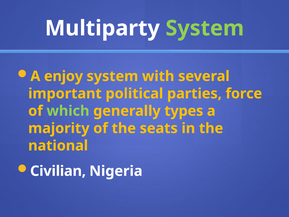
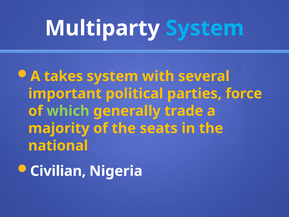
System at (205, 28) colour: light green -> light blue
enjoy: enjoy -> takes
types: types -> trade
